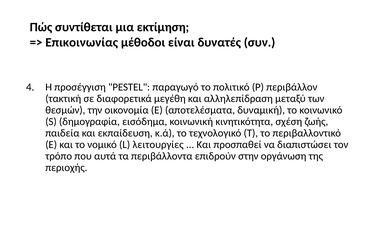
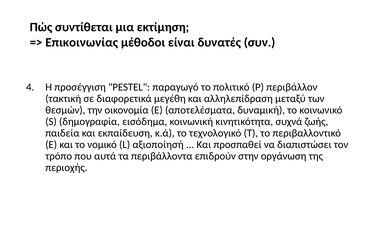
σχέση: σχέση -> συχνά
λειτουργίες: λειτουργίες -> αξιοποίησή
